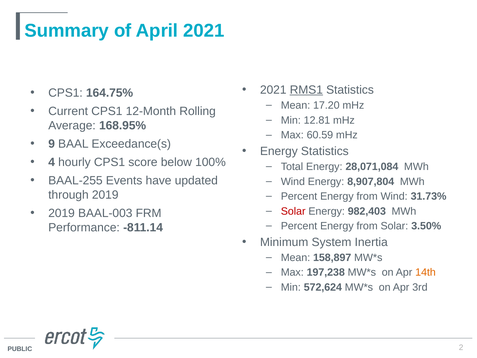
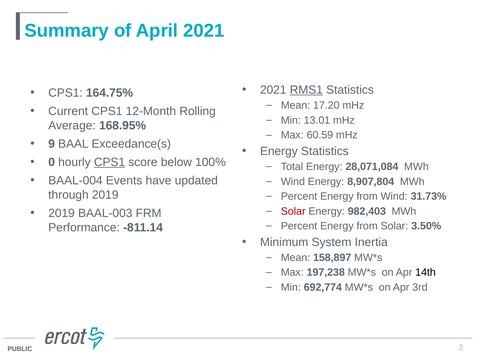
12.81: 12.81 -> 13.01
4: 4 -> 0
CPS1 at (110, 162) underline: none -> present
BAAL-255: BAAL-255 -> BAAL-004
14th colour: orange -> black
572,624: 572,624 -> 692,774
